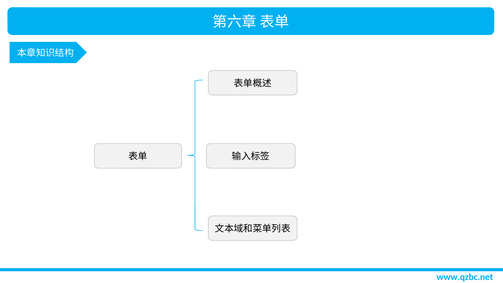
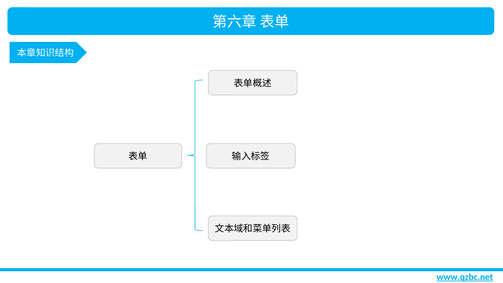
www.qzbc.net underline: none -> present
